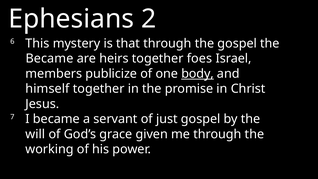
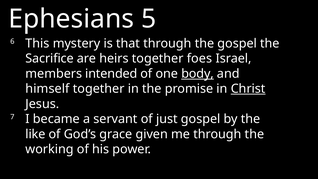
2: 2 -> 5
Became at (49, 58): Became -> Sacrifice
publicize: publicize -> intended
Christ underline: none -> present
will: will -> like
